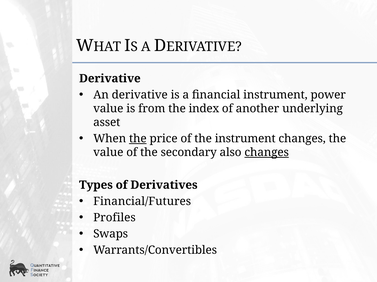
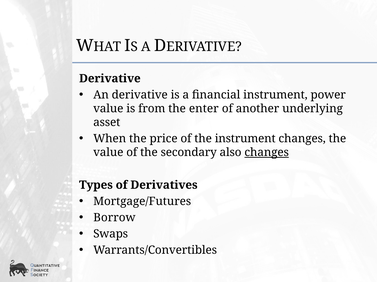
index: index -> enter
the at (138, 139) underline: present -> none
Financial/Futures: Financial/Futures -> Mortgage/Futures
Profiles: Profiles -> Borrow
